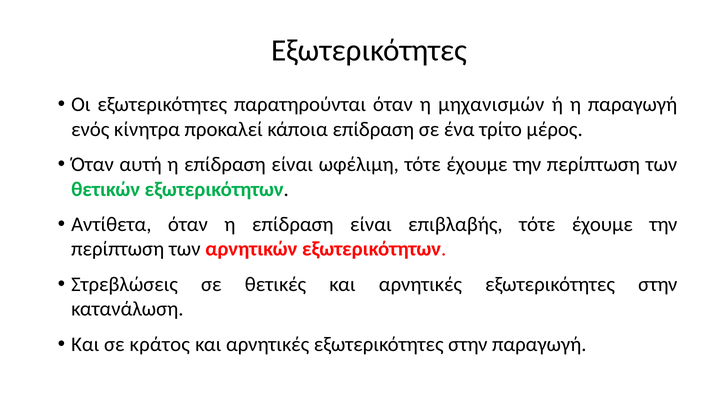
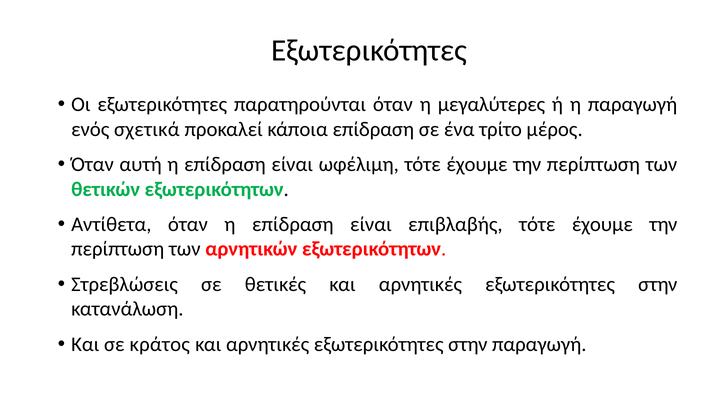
μηχανισμών: μηχανισμών -> μεγαλύτερες
κίνητρα: κίνητρα -> σχετικά
